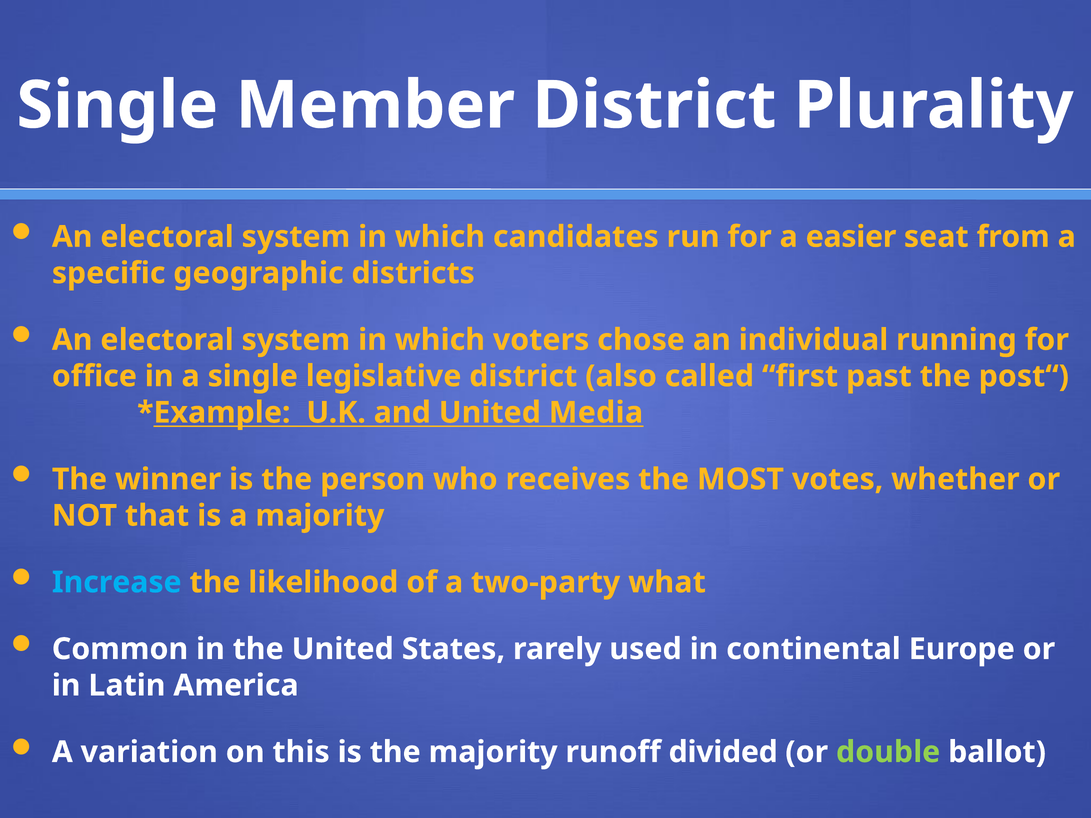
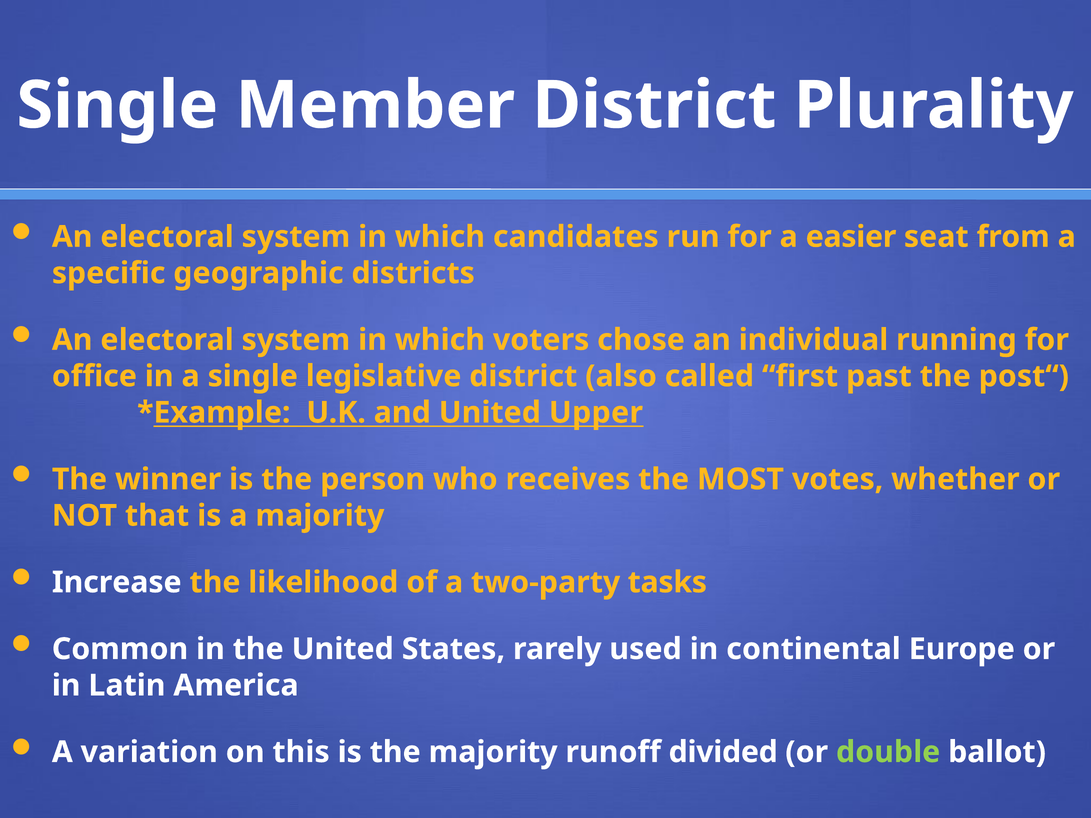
Media: Media -> Upper
Increase colour: light blue -> white
what: what -> tasks
